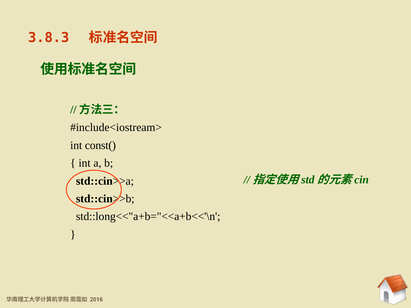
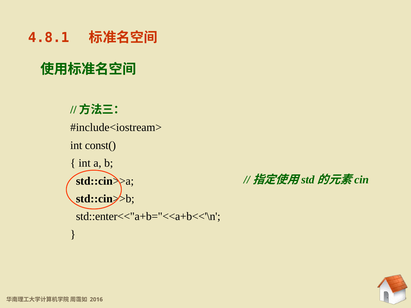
3.8.3: 3.8.3 -> 4.8.1
std::long<<"a+b="<<a+b<<'\n: std::long<<"a+b="<<a+b<<'\n -> std::enter<<"a+b="<<a+b<<'\n
